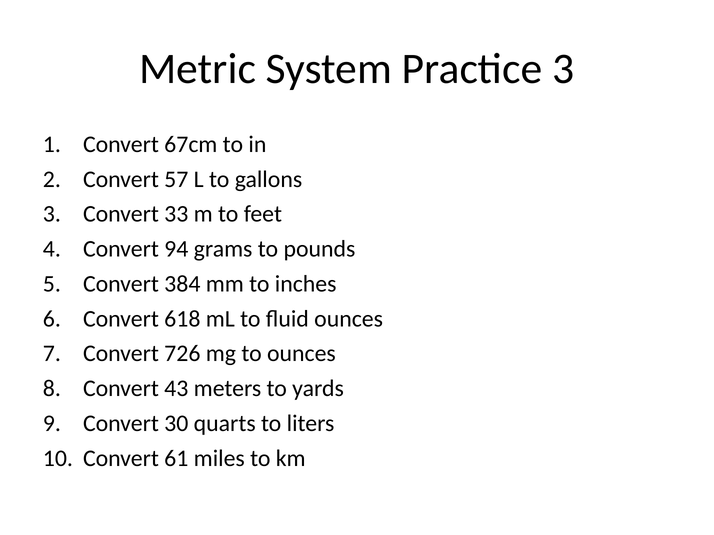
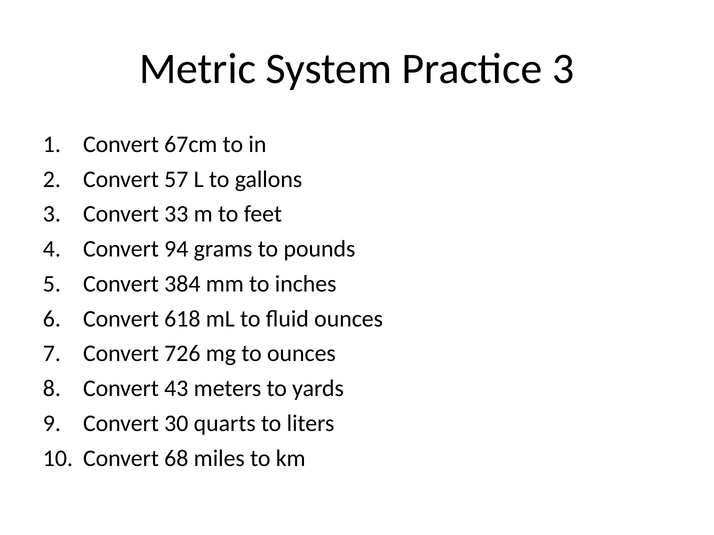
61: 61 -> 68
